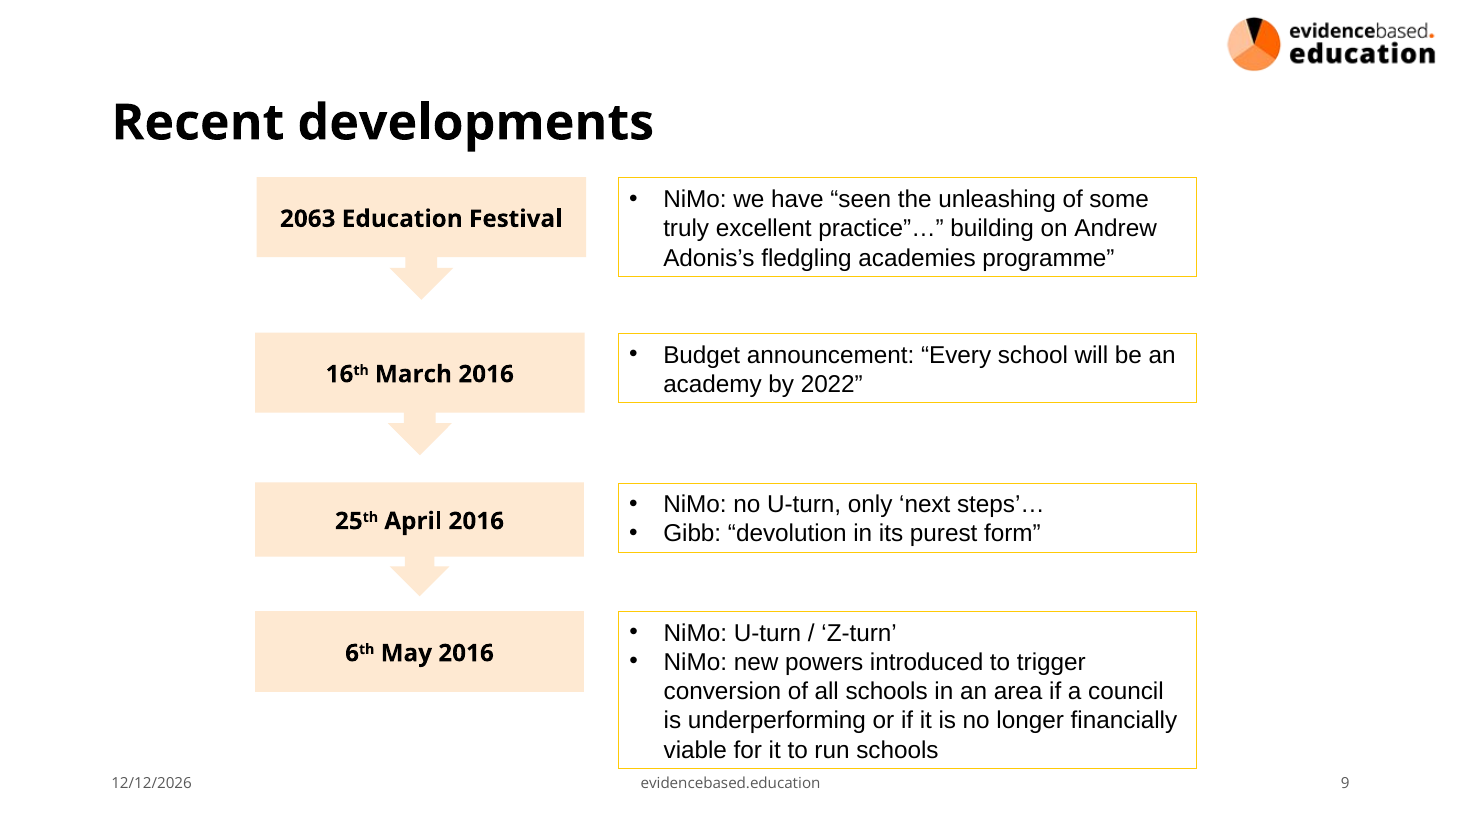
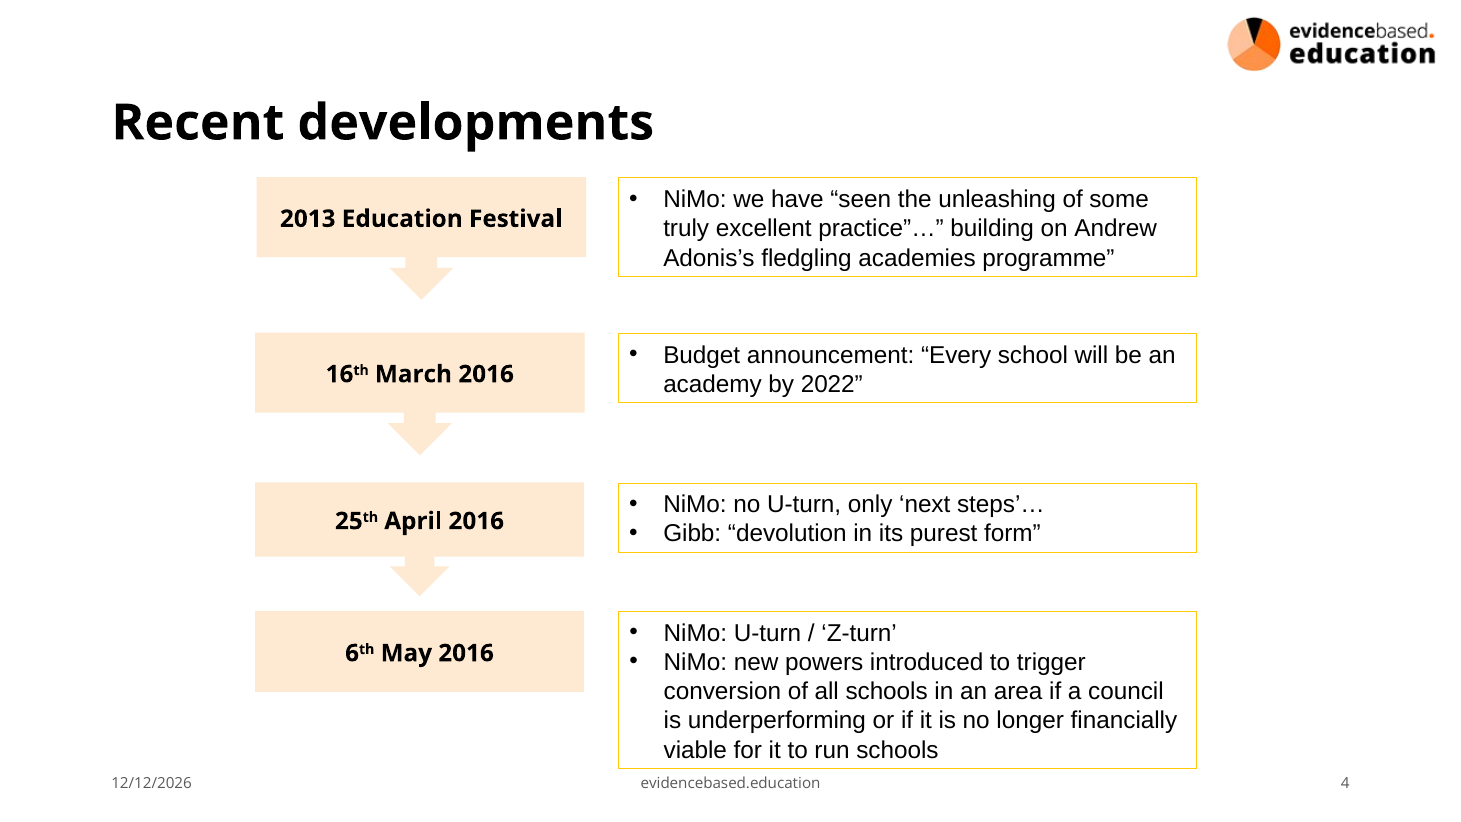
2063: 2063 -> 2013
9: 9 -> 4
